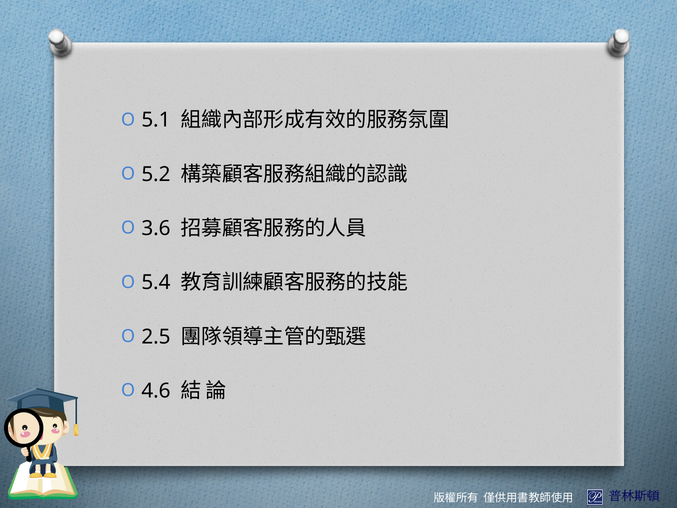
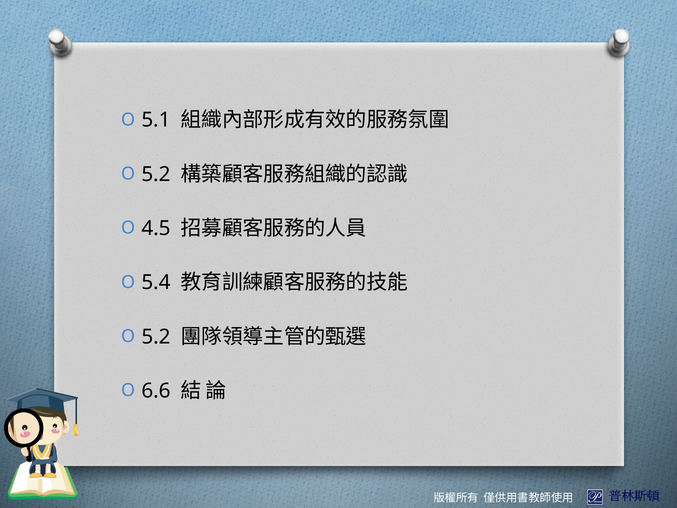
3.6: 3.6 -> 4.5
2.5 at (156, 337): 2.5 -> 5.2
4.6: 4.6 -> 6.6
